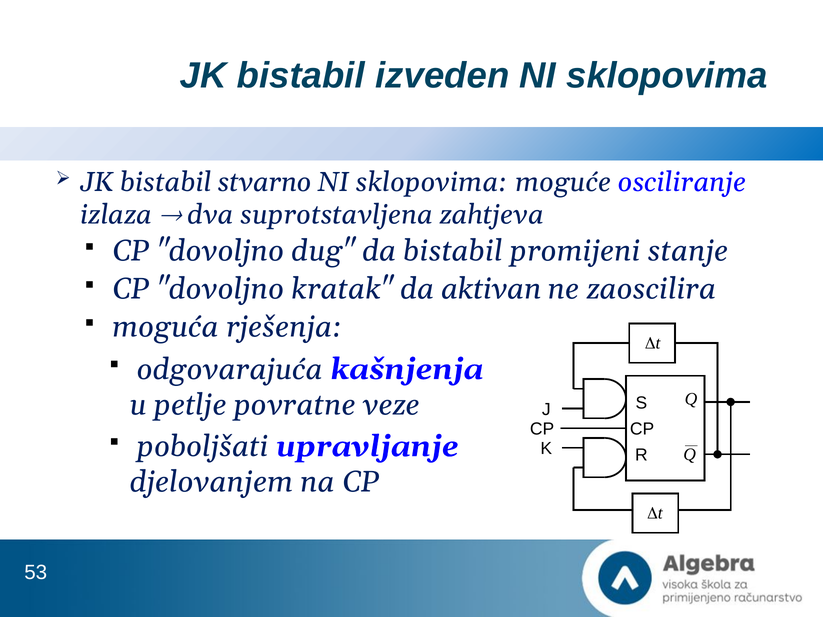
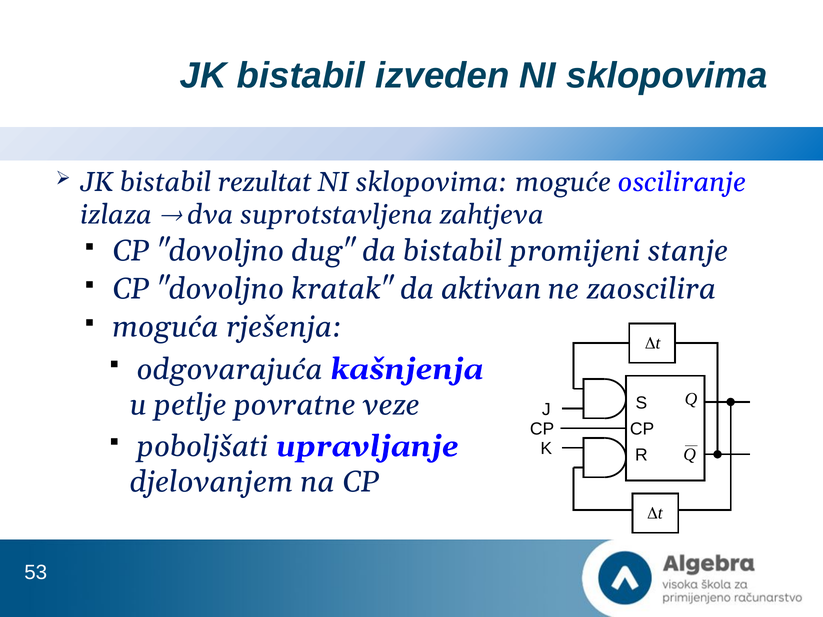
stvarno: stvarno -> rezultat
